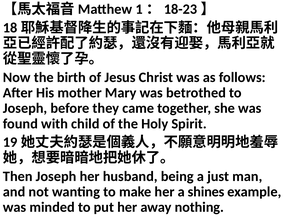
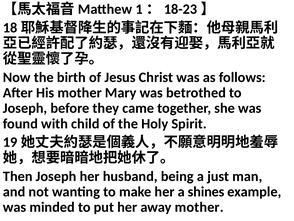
away nothing: nothing -> mother
